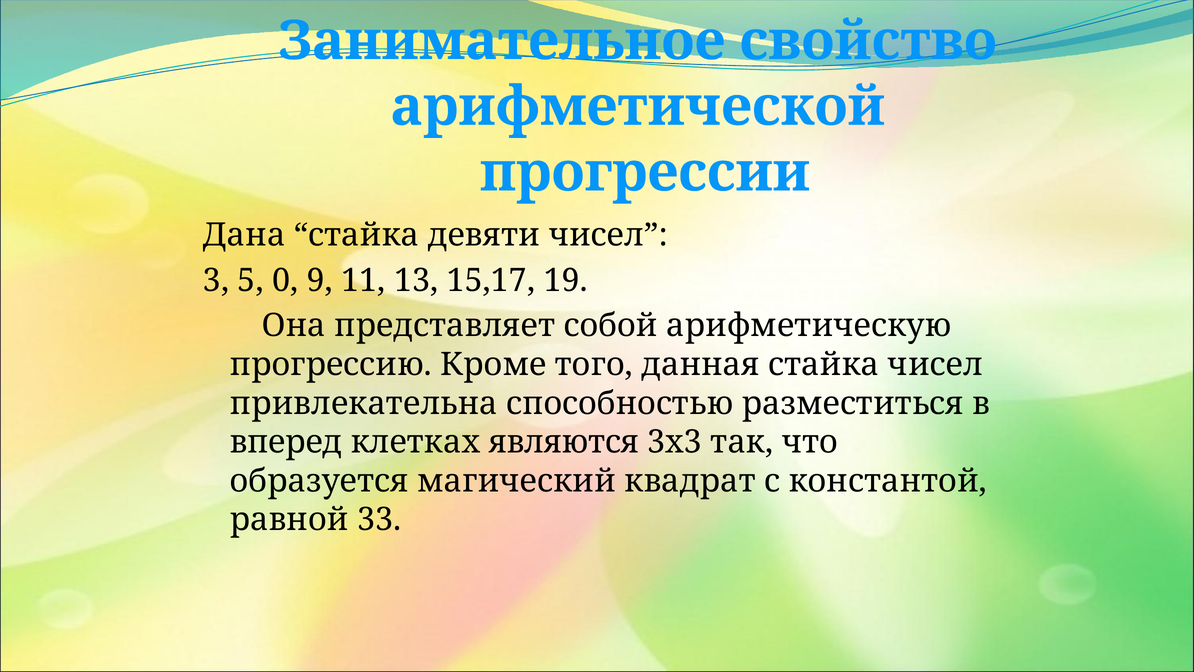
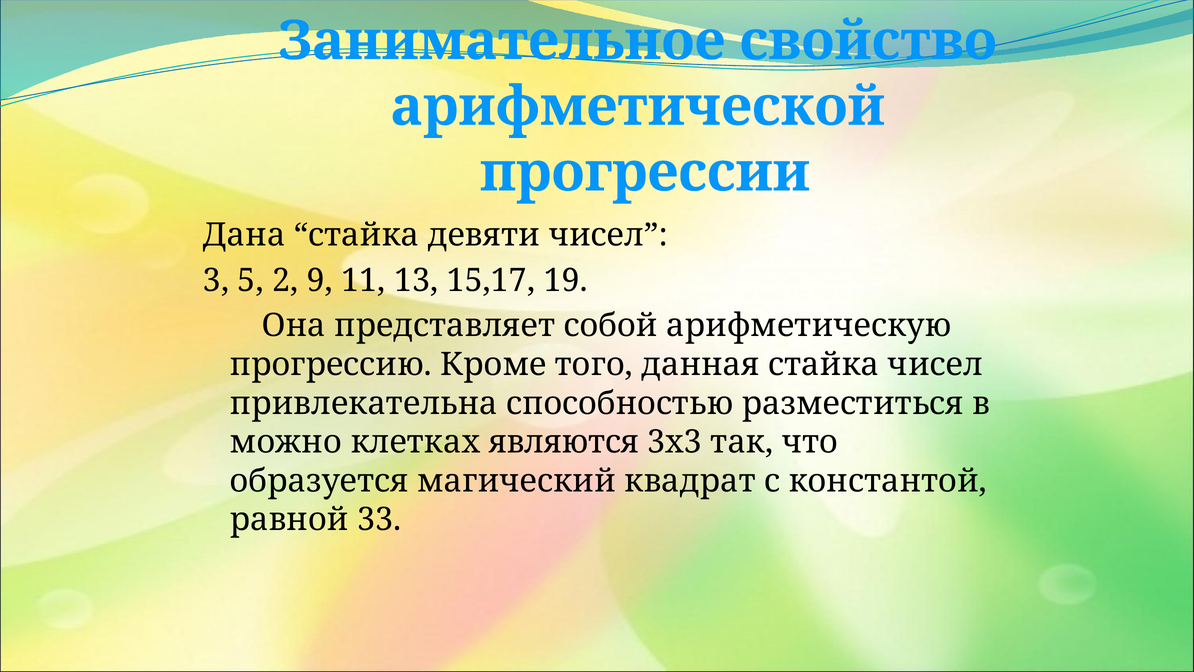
0: 0 -> 2
вперед: вперед -> можно
